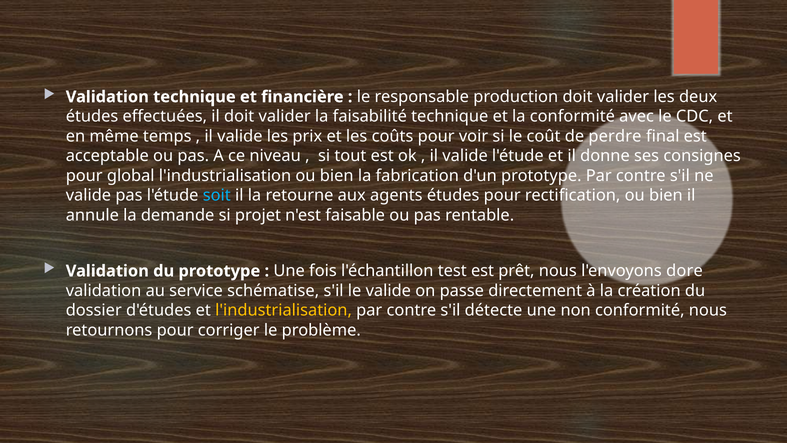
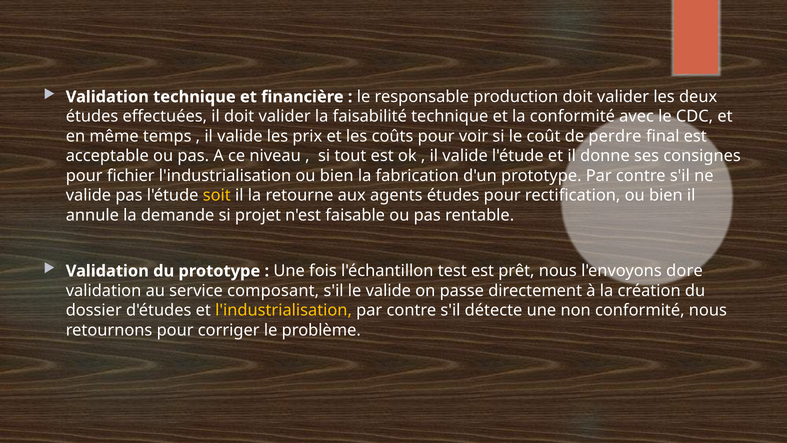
global: global -> fichier
soit colour: light blue -> yellow
schématise: schématise -> composant
